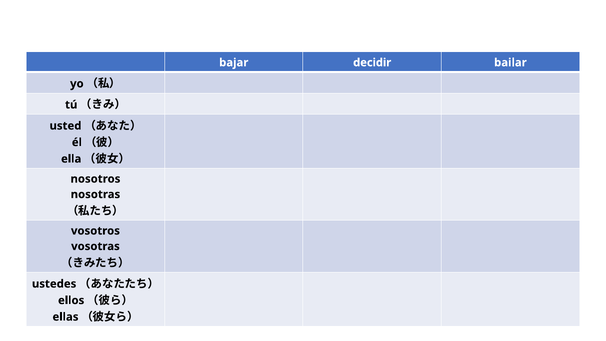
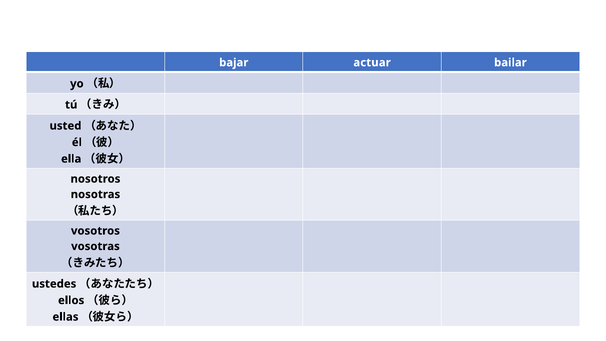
decidir: decidir -> actuar
